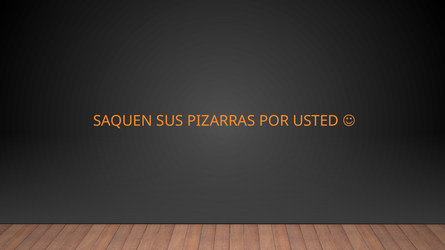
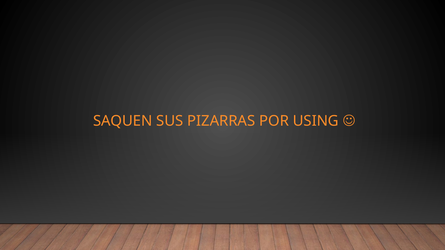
USTED: USTED -> USING
